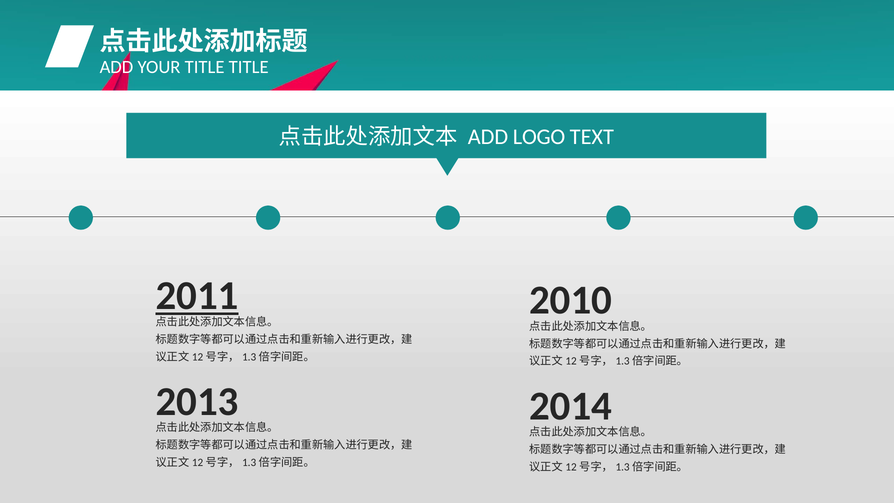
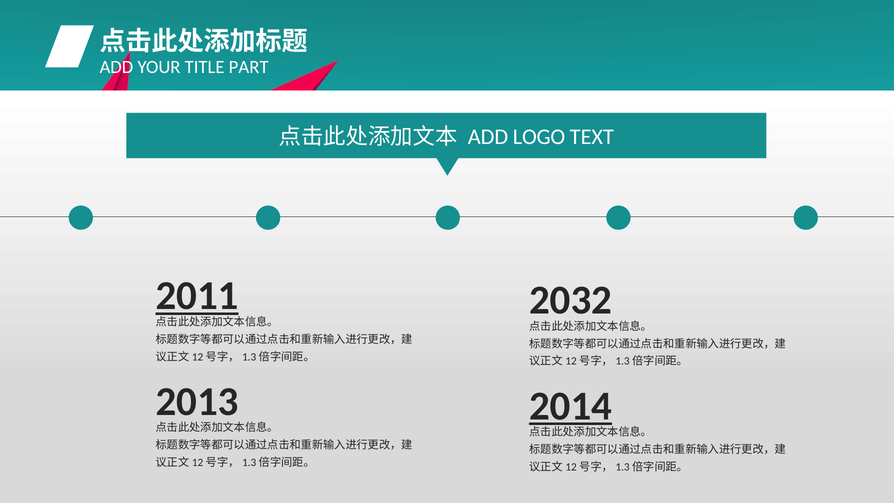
TITLE TITLE: TITLE -> PART
2010: 2010 -> 2032
2014 underline: none -> present
